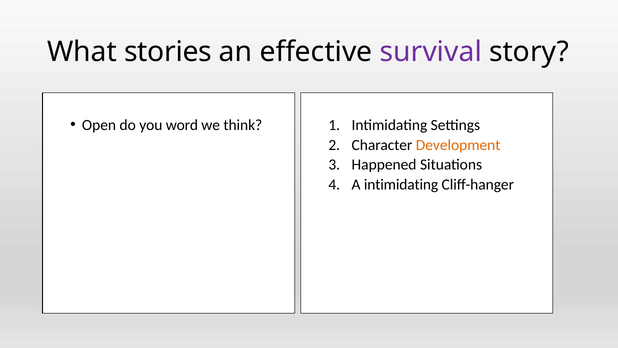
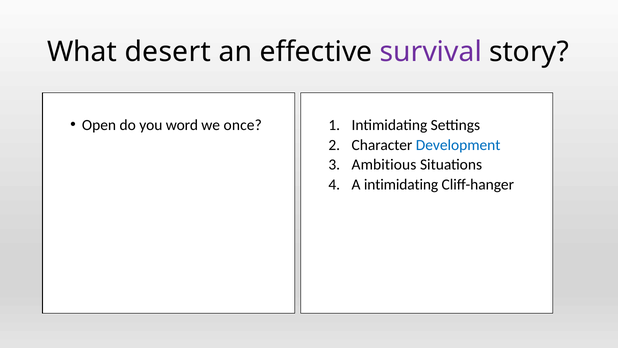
stories: stories -> desert
think: think -> once
Development colour: orange -> blue
Happened: Happened -> Ambitious
